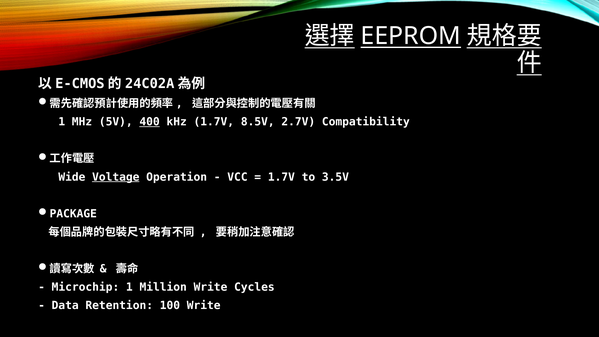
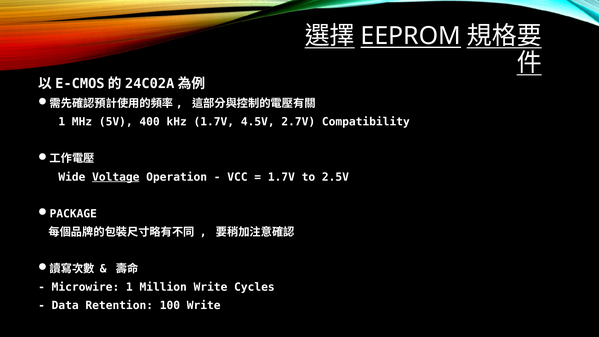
400 underline: present -> none
8.5V: 8.5V -> 4.5V
3.5V: 3.5V -> 2.5V
Microchip: Microchip -> Microwire
